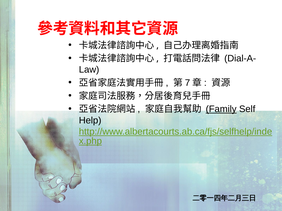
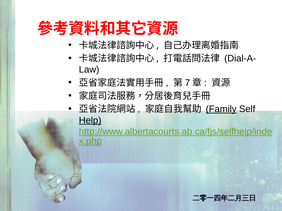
Help underline: none -> present
